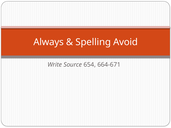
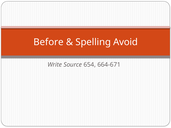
Always: Always -> Before
